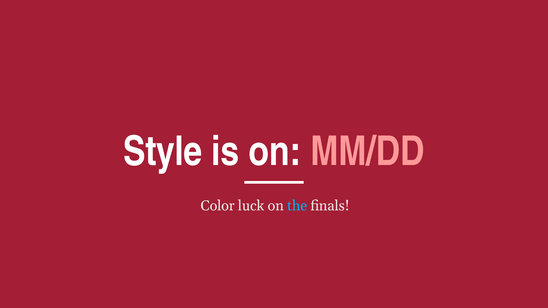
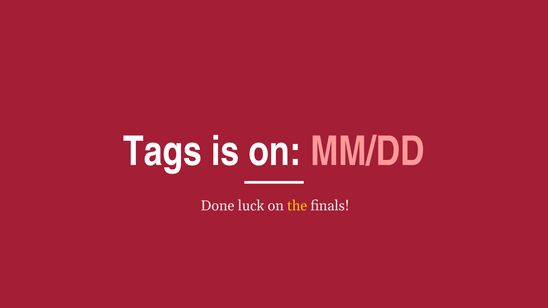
Style: Style -> Tags
Color: Color -> Done
the colour: light blue -> yellow
